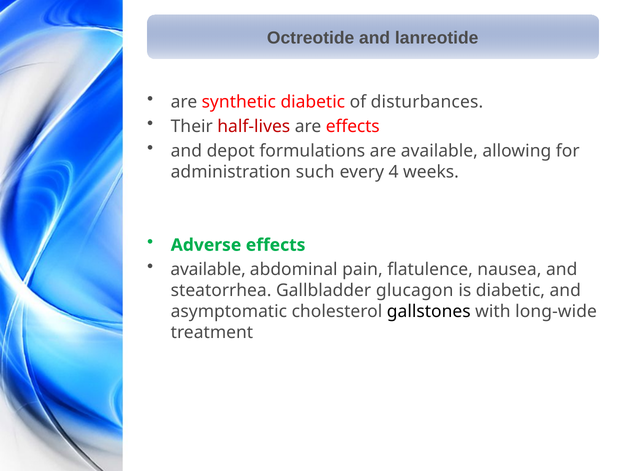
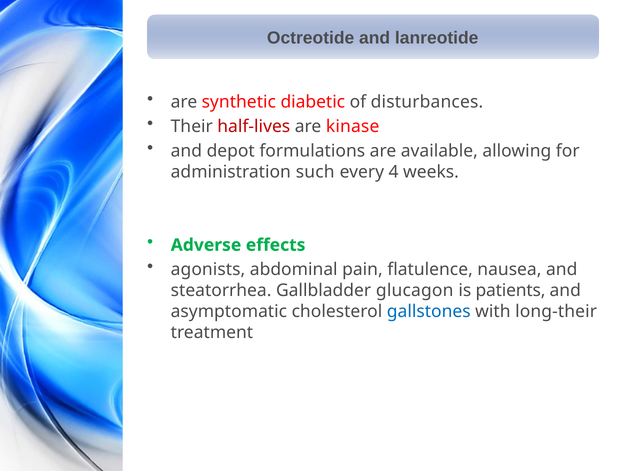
are effects: effects -> kinase
available at (208, 269): available -> agonists
is diabetic: diabetic -> patients
gallstones colour: black -> blue
long-wide: long-wide -> long-their
